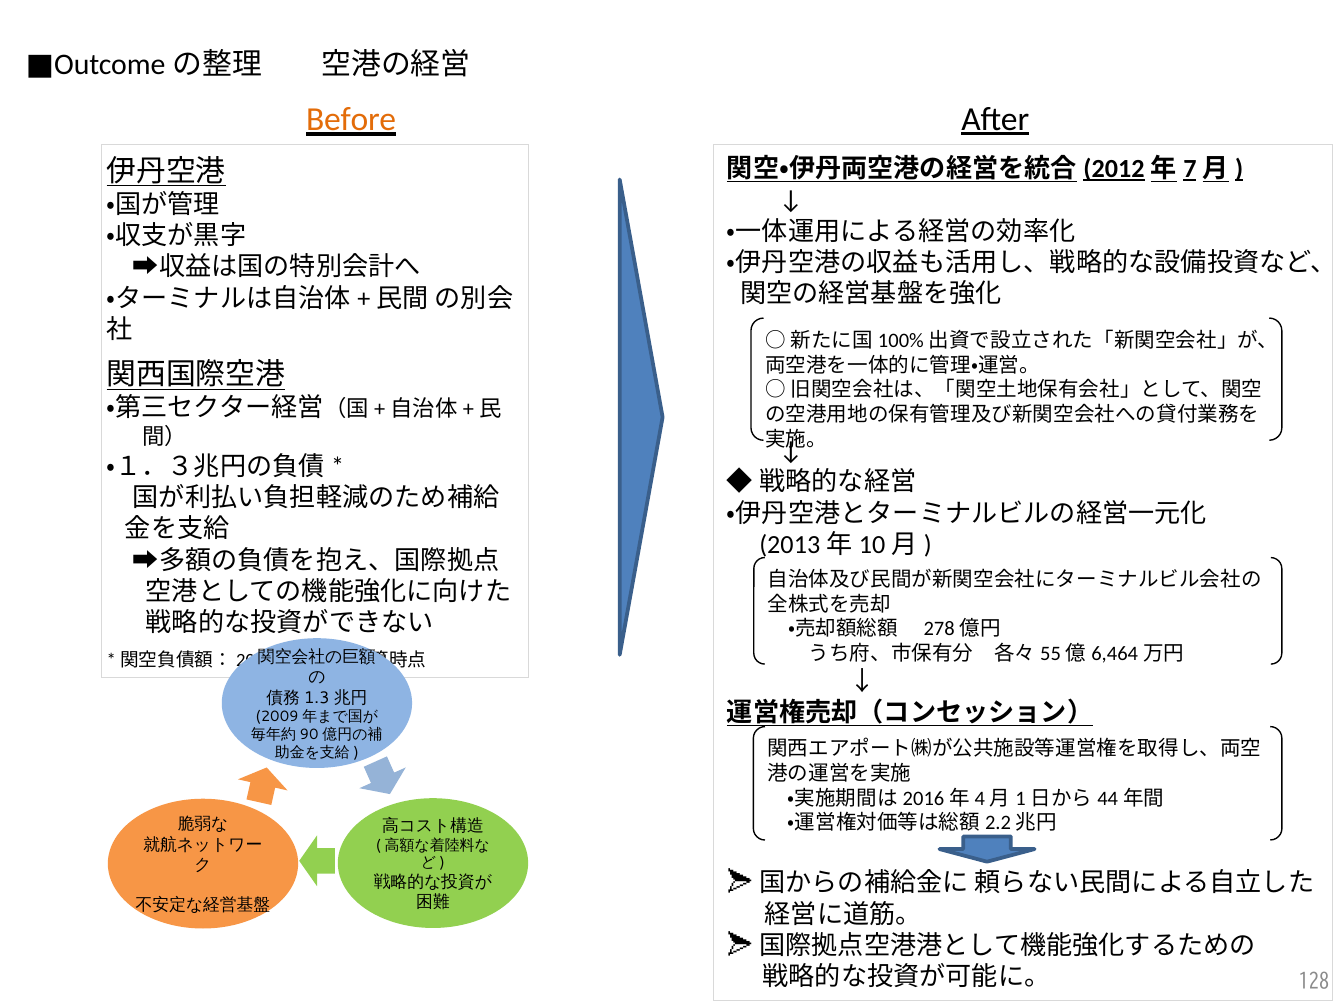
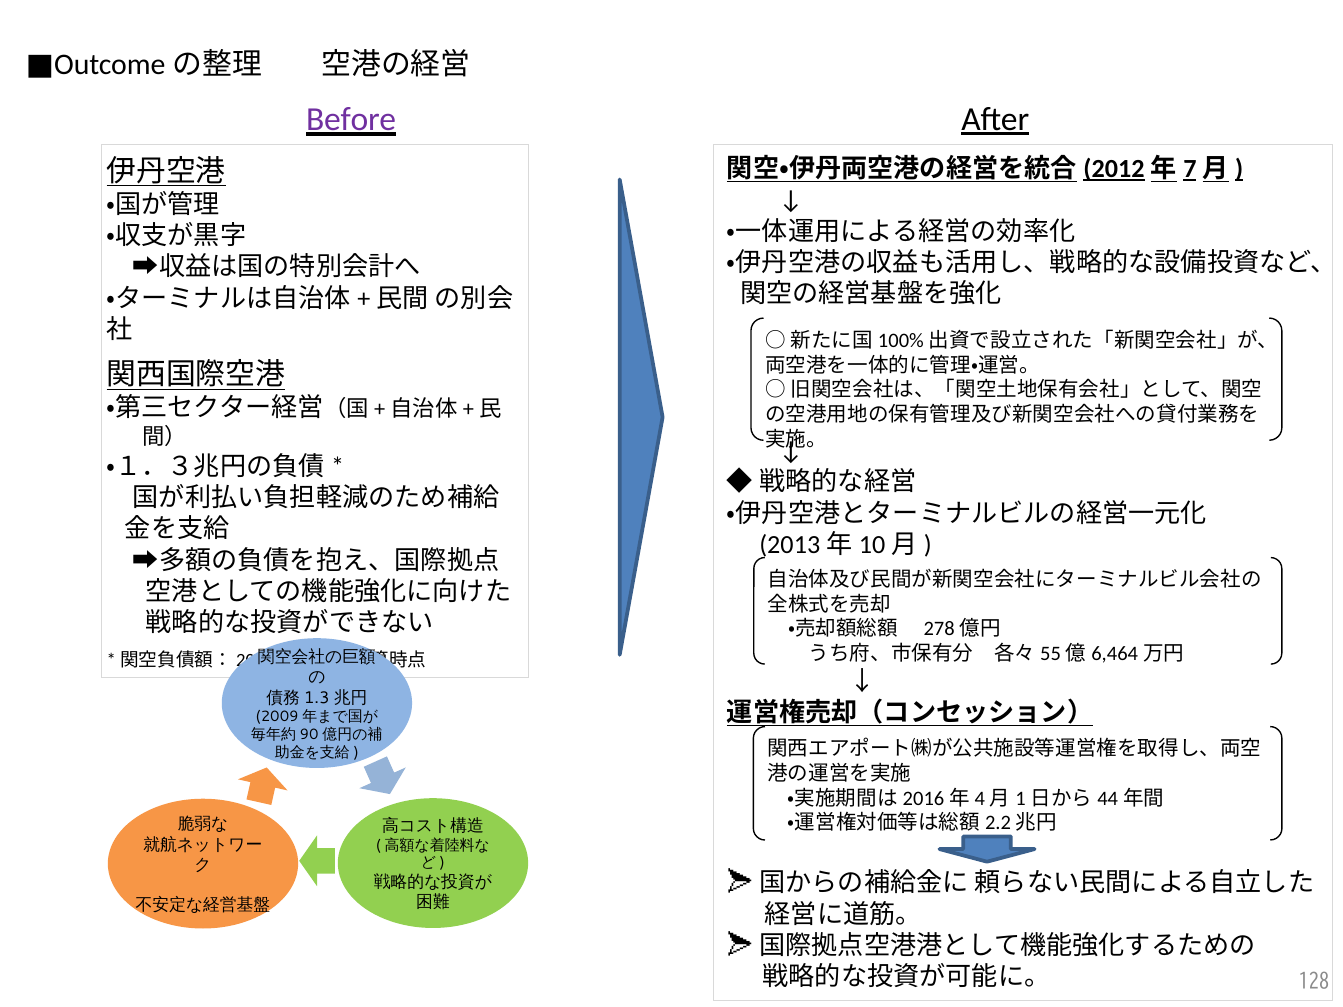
Before colour: orange -> purple
